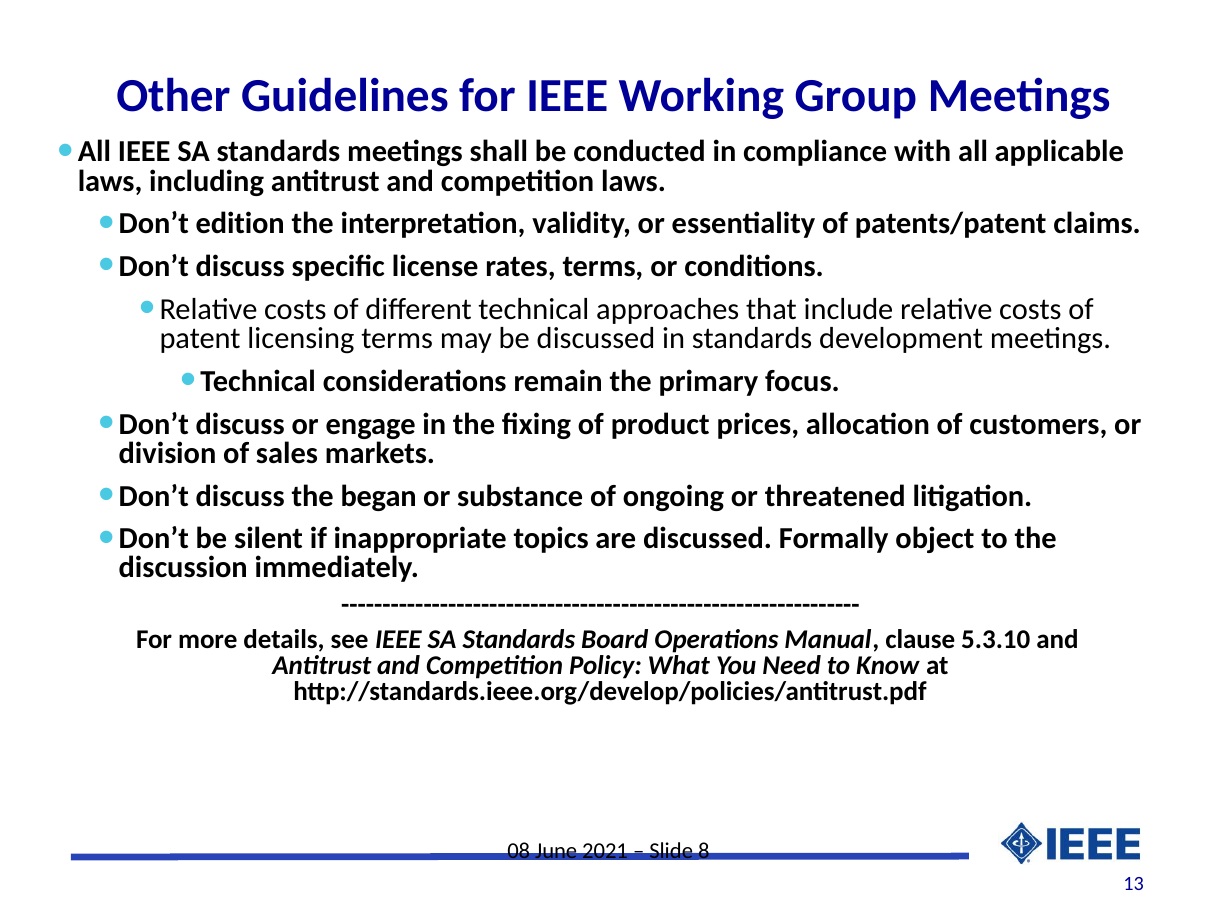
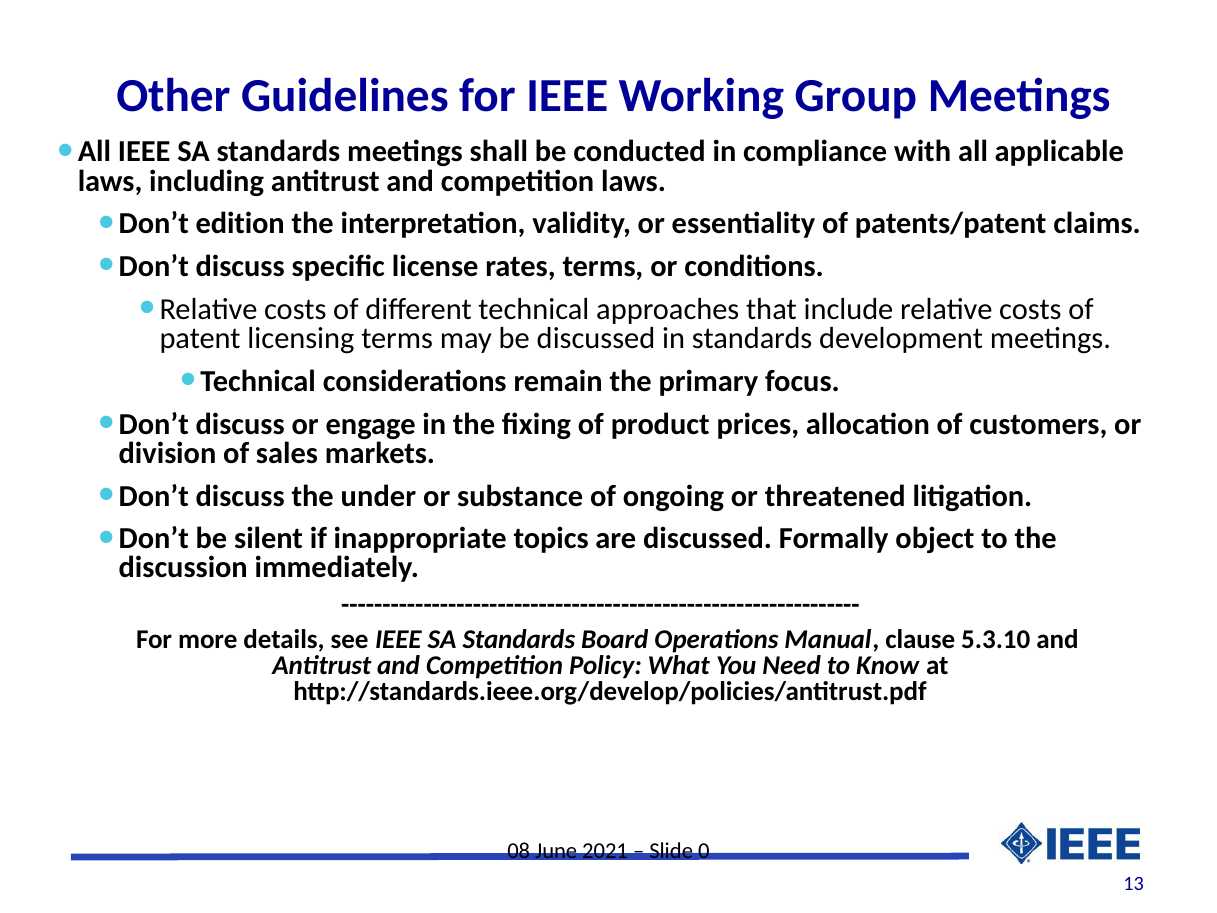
began: began -> under
8: 8 -> 0
